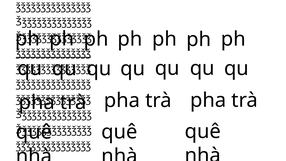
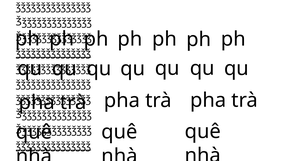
ǯǯǯǯǯǯǯǯǯǯǯǯǯǯǯ at (53, 146) underline: none -> present
